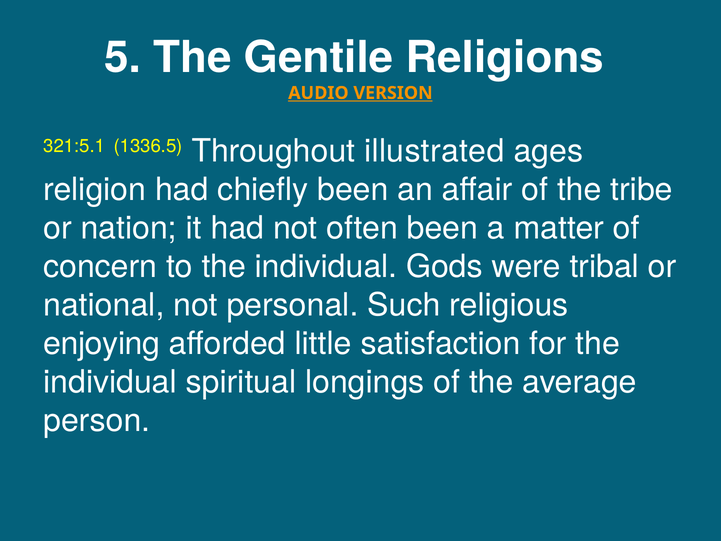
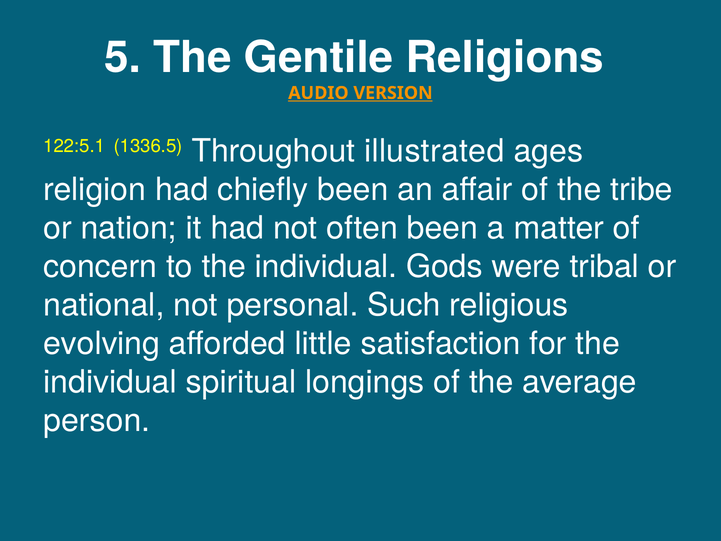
321:5.1: 321:5.1 -> 122:5.1
enjoying: enjoying -> evolving
